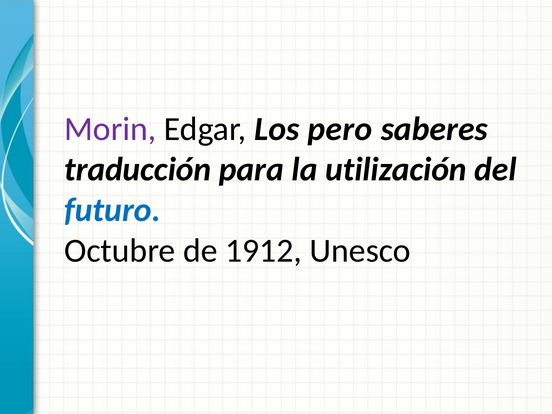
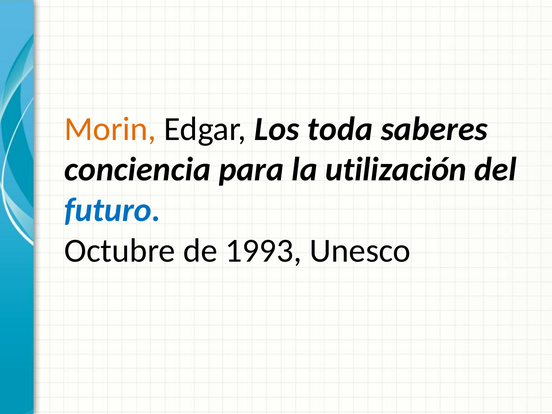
Morin colour: purple -> orange
pero: pero -> toda
traducción: traducción -> conciencia
1912: 1912 -> 1993
